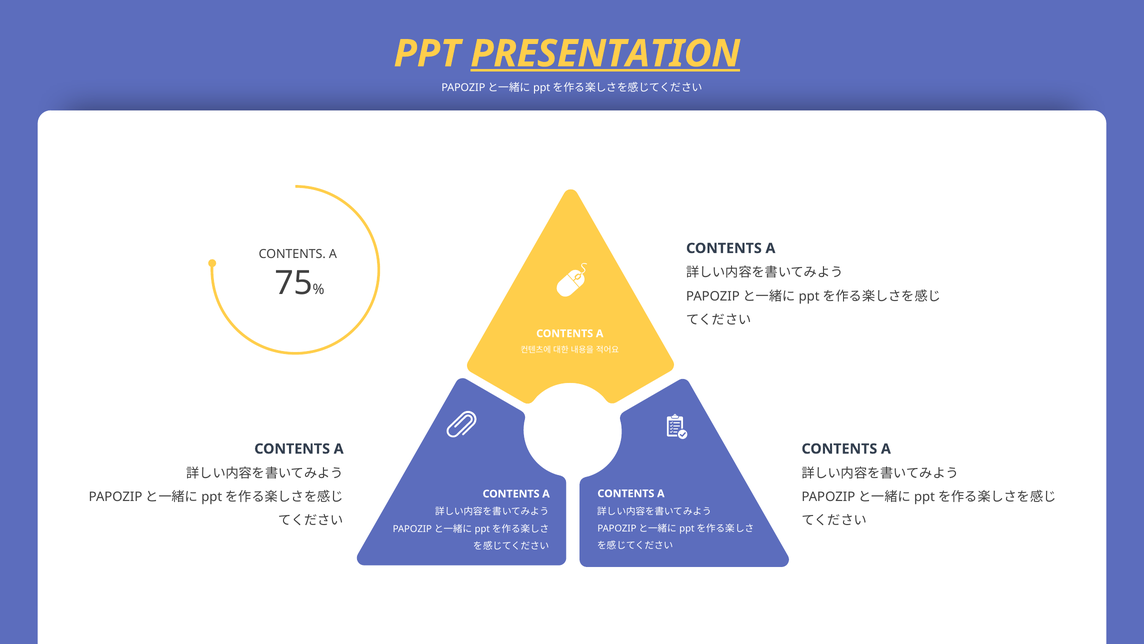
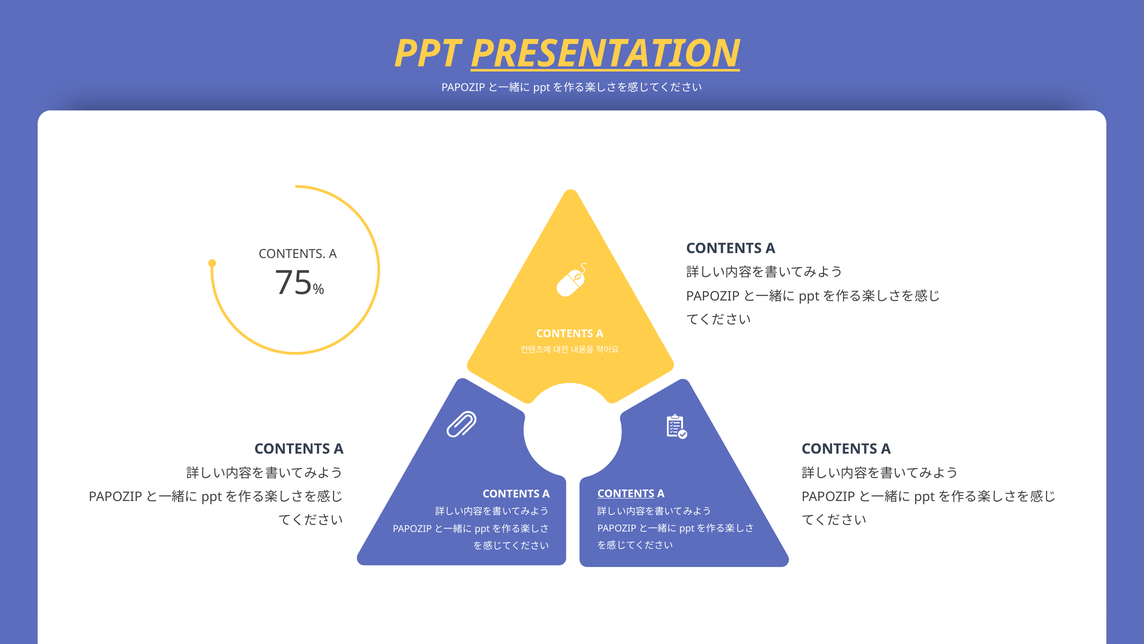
CONTENTS at (626, 493) underline: none -> present
